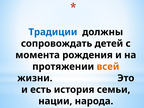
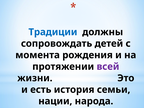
всей colour: orange -> purple
